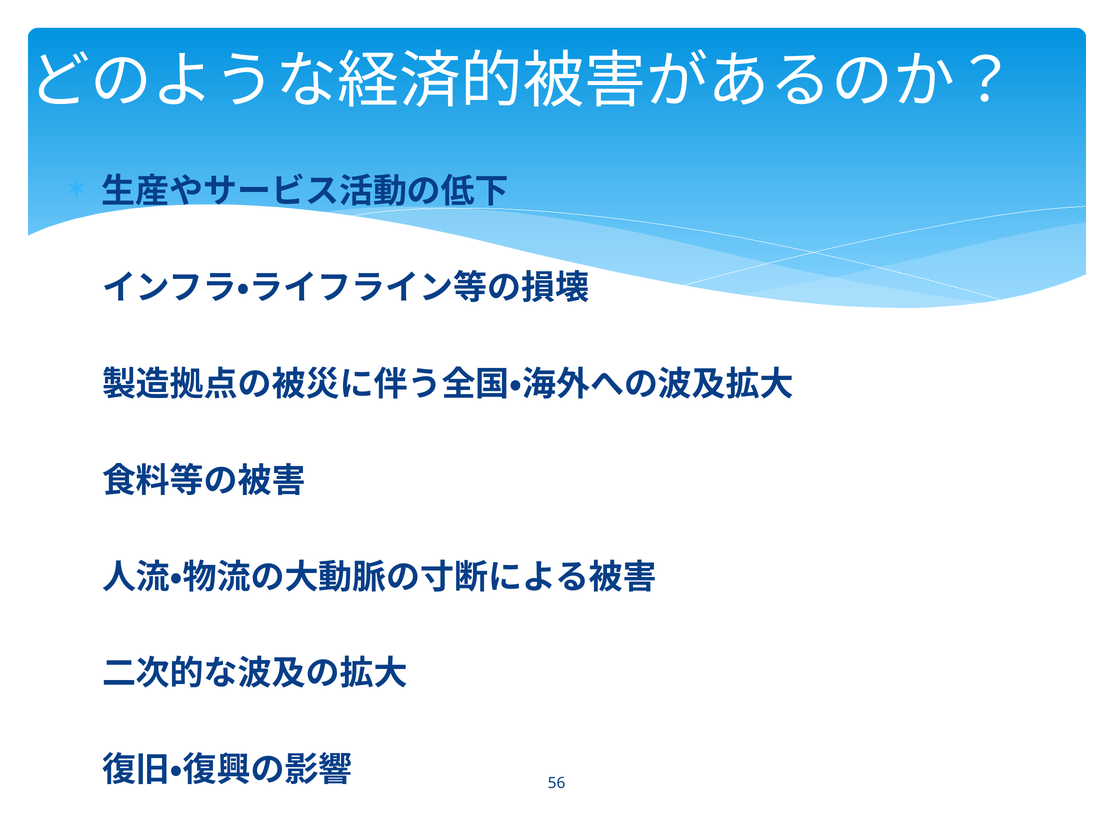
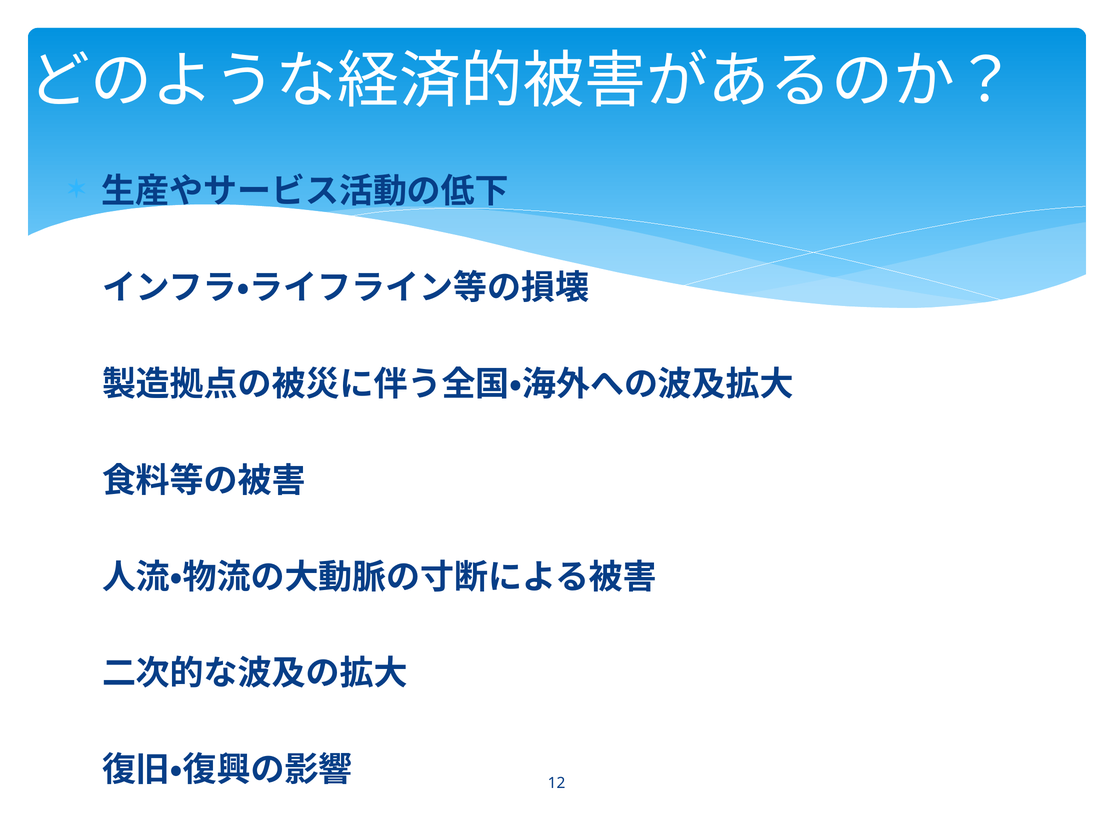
56: 56 -> 12
